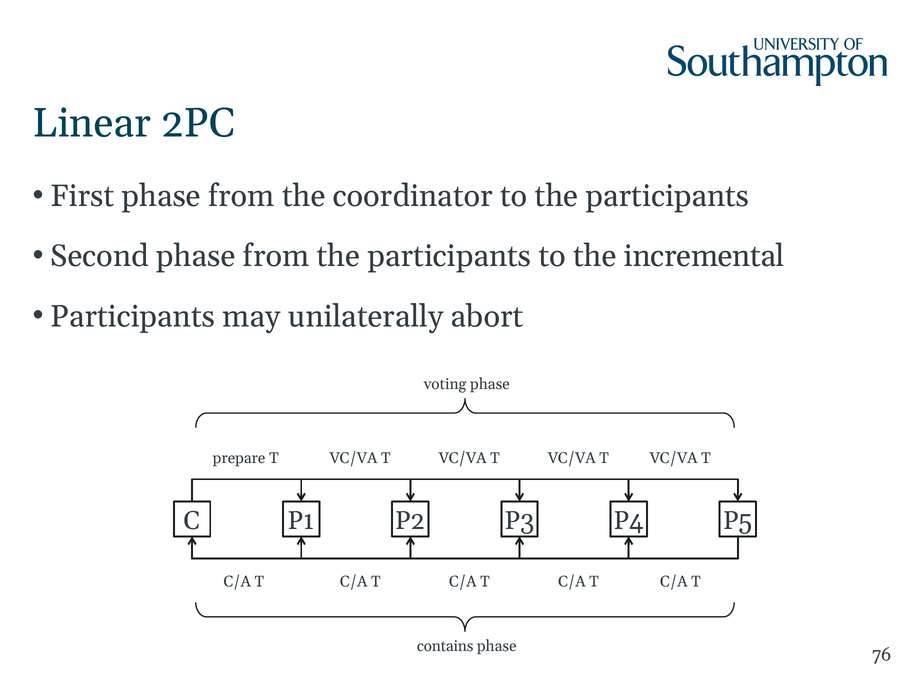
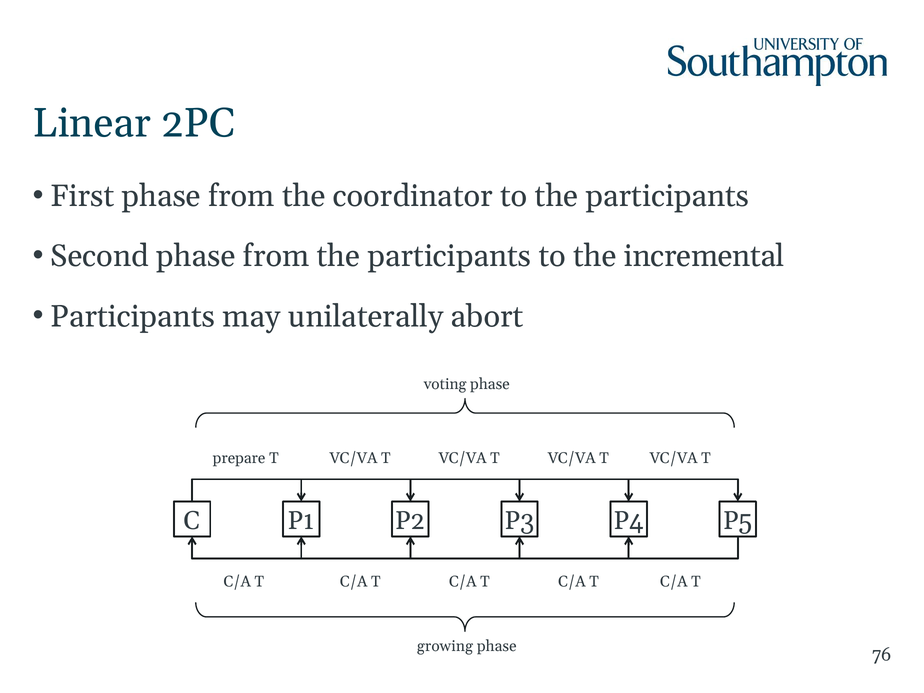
contains: contains -> growing
